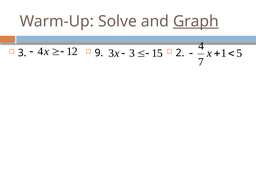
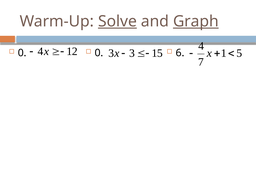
Solve underline: none -> present
3 at (22, 53): 3 -> 0
9 at (99, 53): 9 -> 0
2: 2 -> 6
